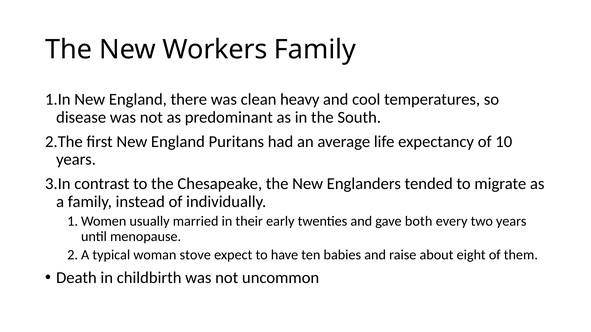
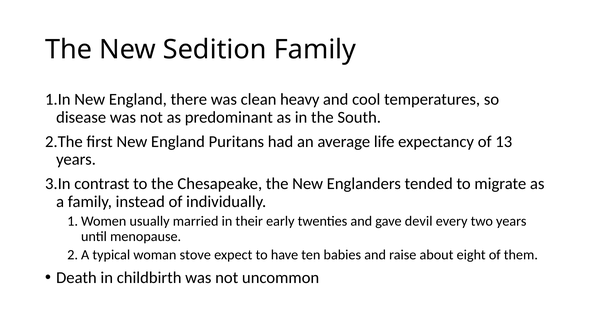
Workers: Workers -> Sedition
10: 10 -> 13
both: both -> devil
